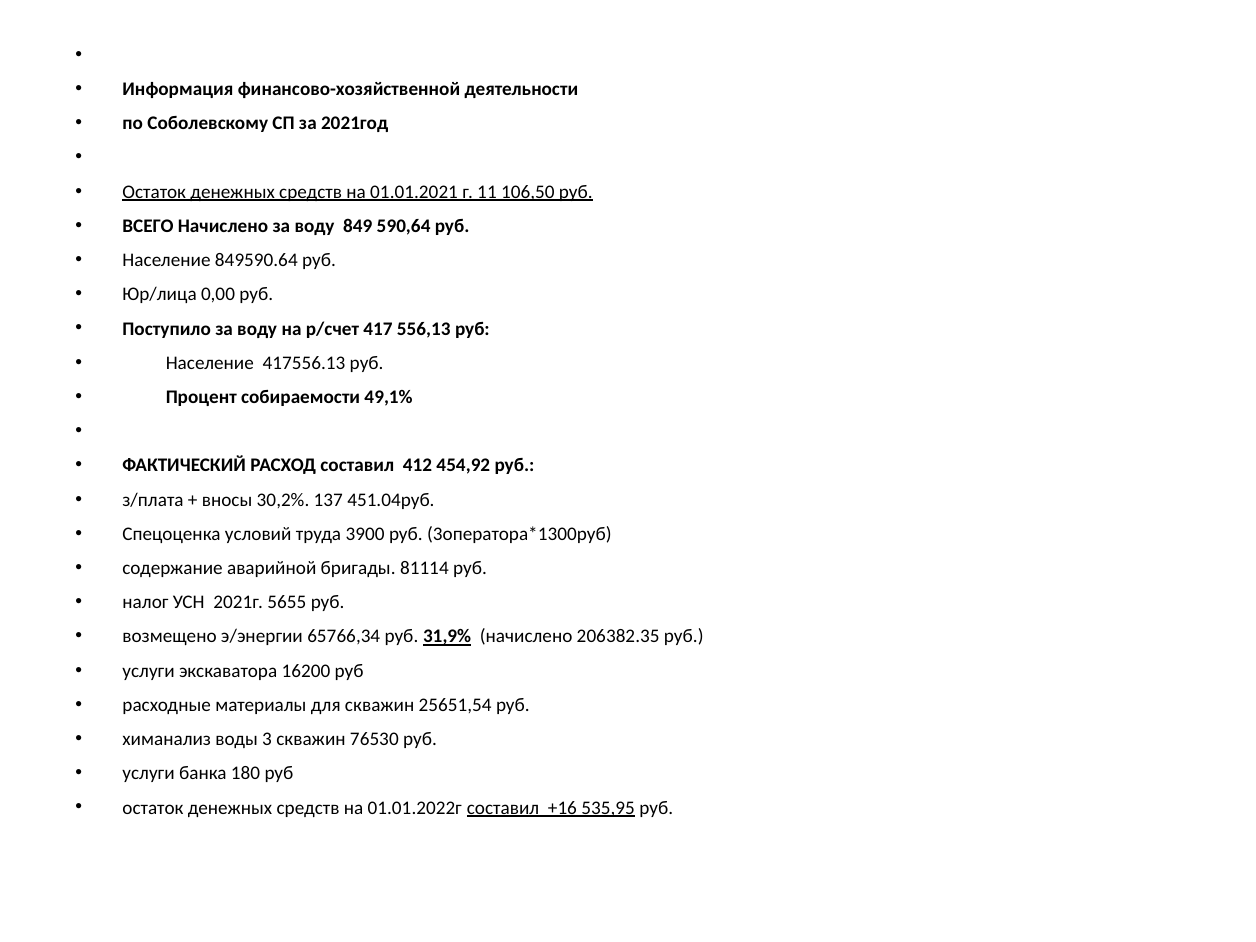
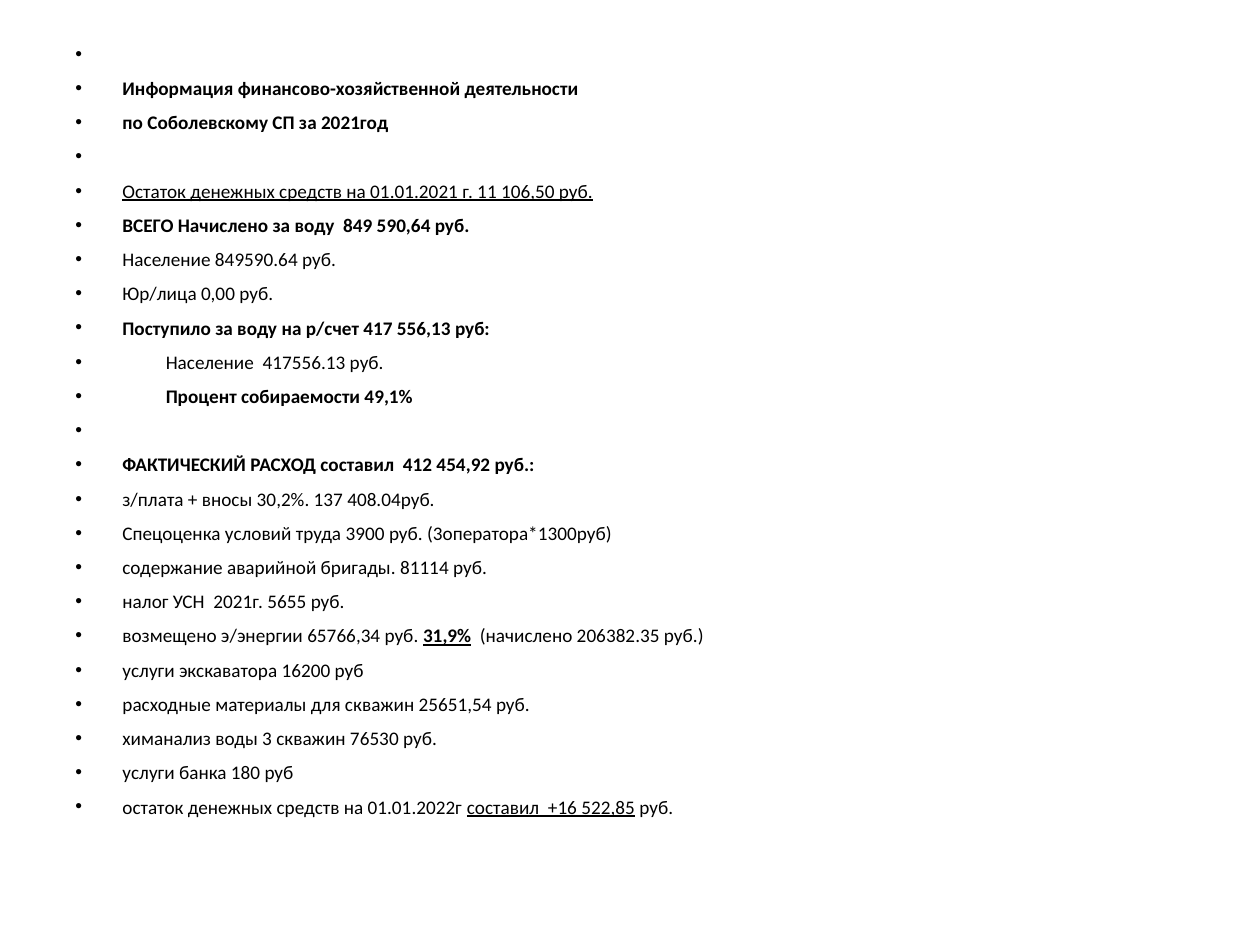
451.04руб: 451.04руб -> 408.04руб
535,95: 535,95 -> 522,85
